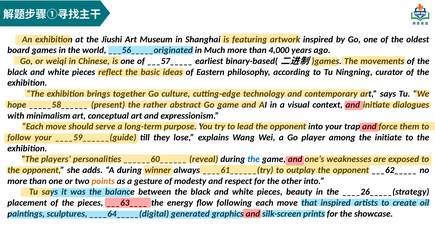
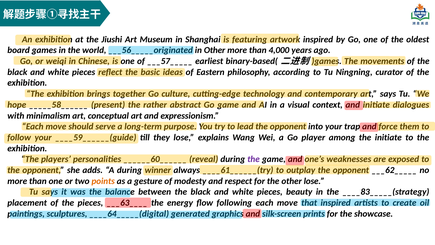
in Much: Much -> Other
the at (254, 159) colour: blue -> purple
other into: into -> lose
____26_____(strategy: ____26_____(strategy -> ____83_____(strategy
